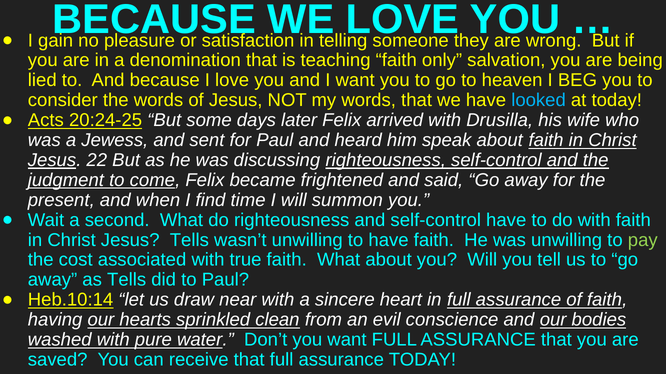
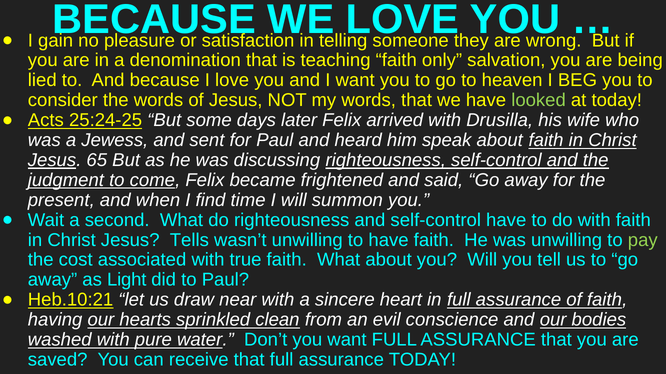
looked colour: light blue -> light green
20:24-25: 20:24-25 -> 25:24-25
22: 22 -> 65
as Tells: Tells -> Light
Heb.10:14: Heb.10:14 -> Heb.10:21
